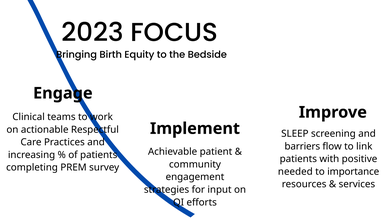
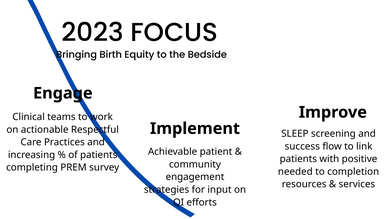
barriers: barriers -> success
importance: importance -> completion
